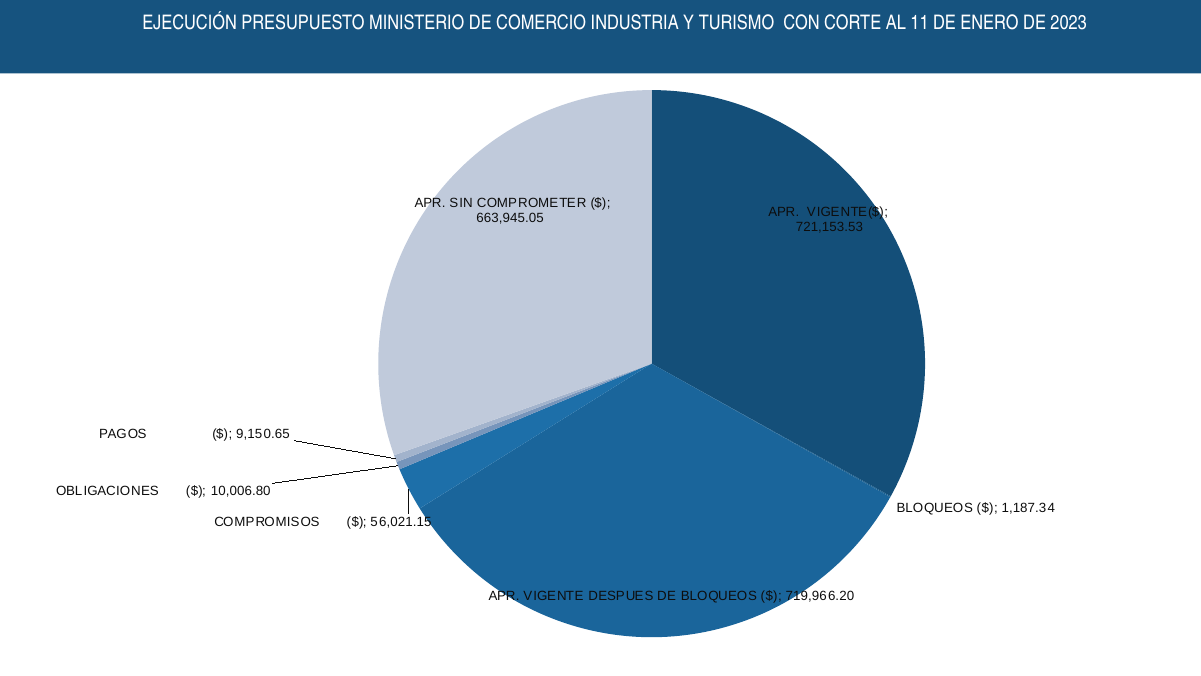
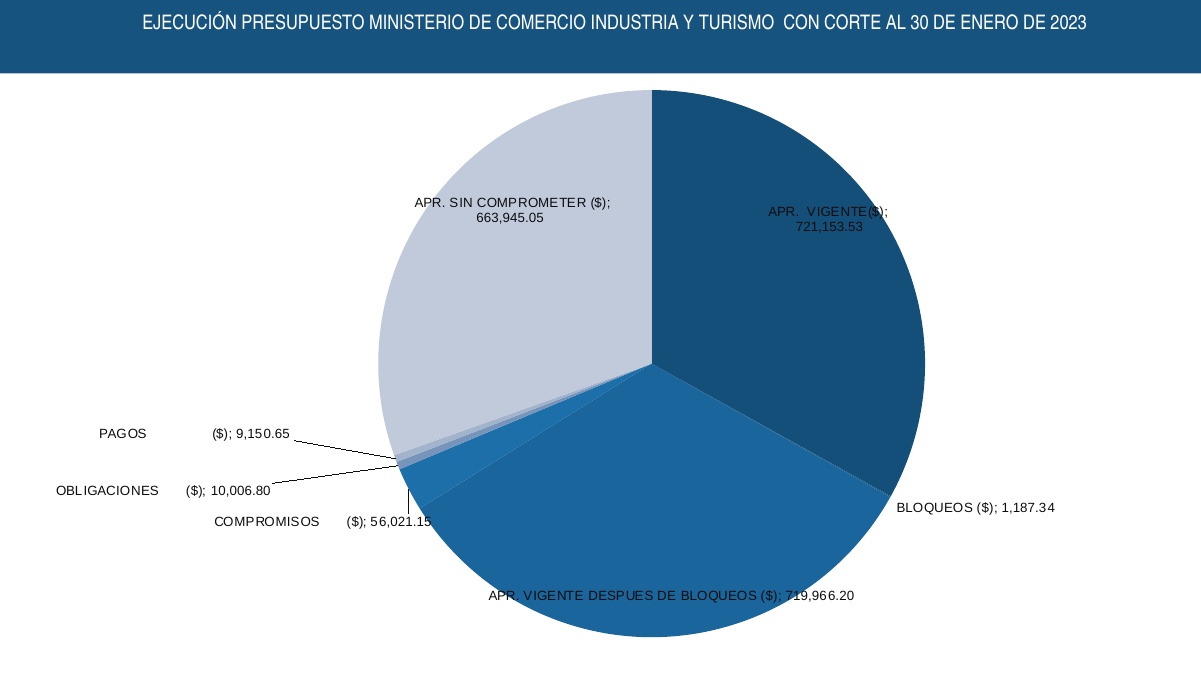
11: 11 -> 30
